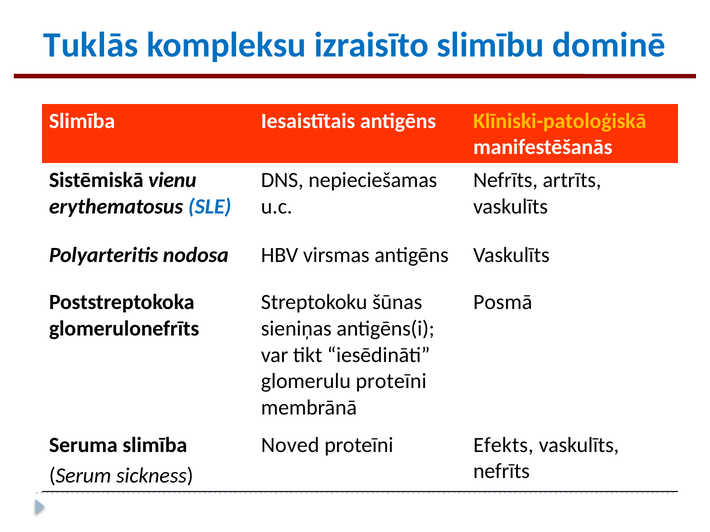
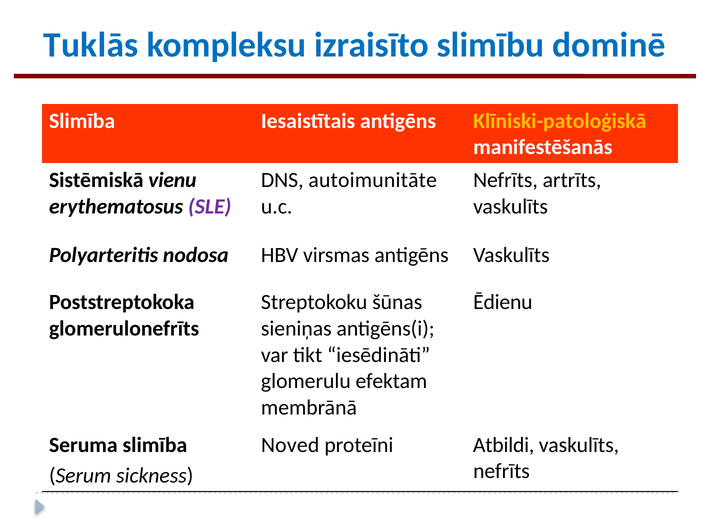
nepieciešamas: nepieciešamas -> autoimunitāte
SLE colour: blue -> purple
Posmā: Posmā -> Ēdienu
glomerulu proteīni: proteīni -> efektam
Efekts: Efekts -> Atbildi
